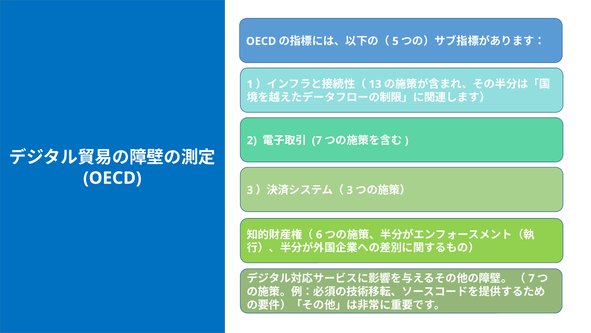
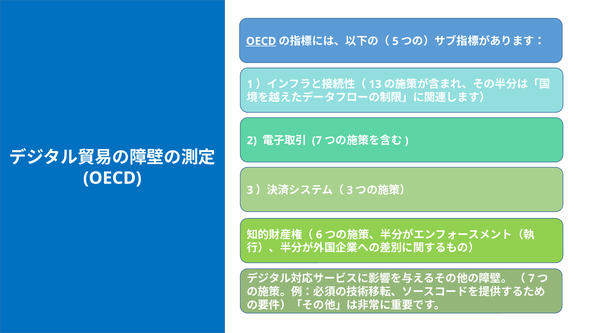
OECD at (261, 41) underline: none -> present
